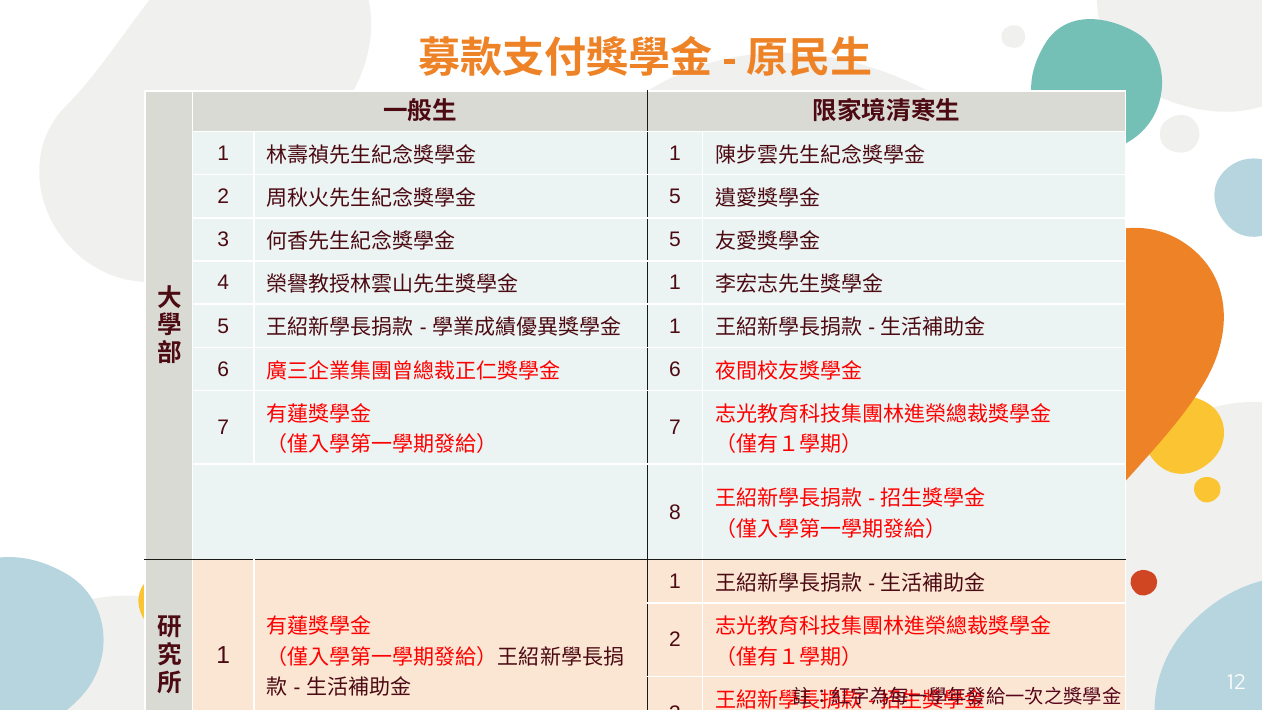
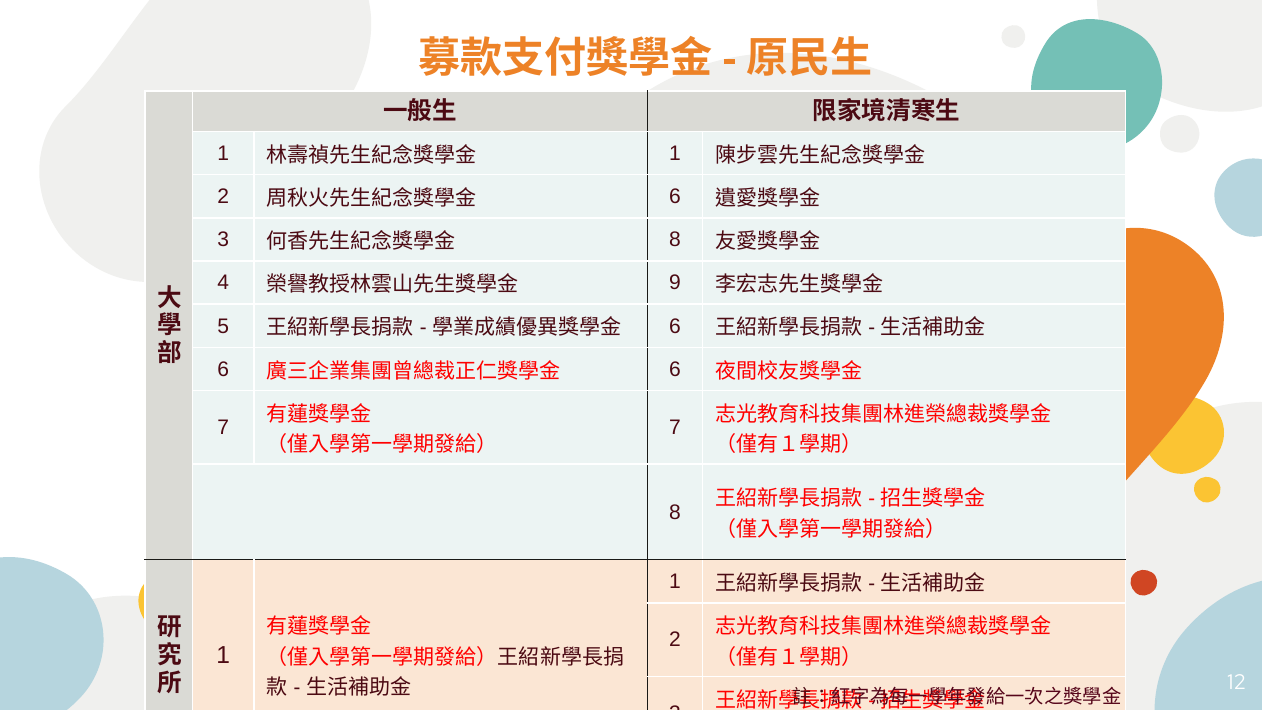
5 at (675, 197): 5 -> 6
5 at (675, 240): 5 -> 8
1 at (675, 283): 1 -> 9
1 at (675, 326): 1 -> 6
